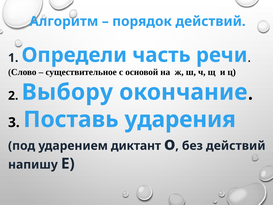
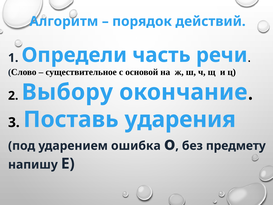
диктант: диктант -> ошибка
без действий: действий -> предмету
